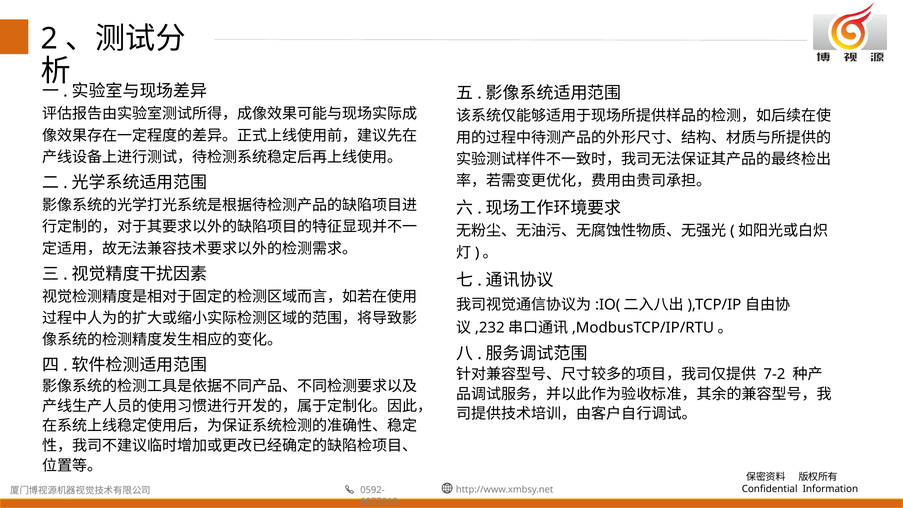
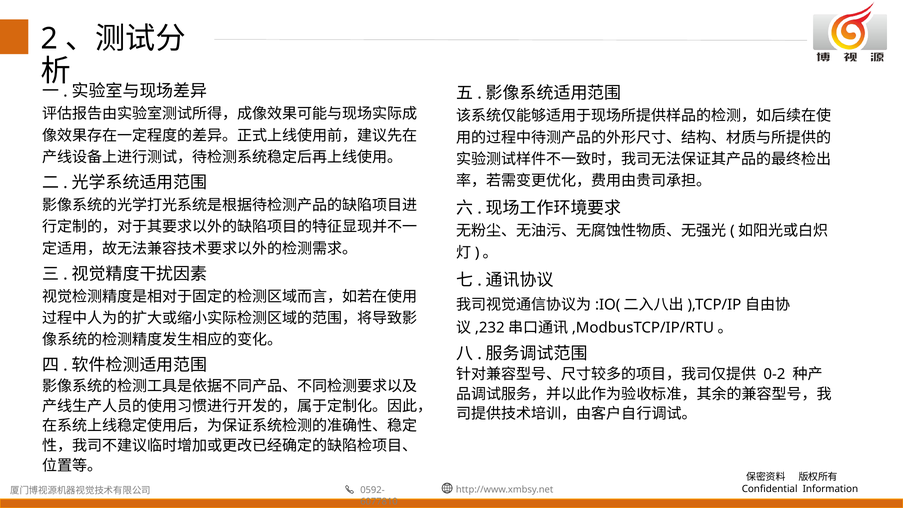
7-2: 7-2 -> 0-2
